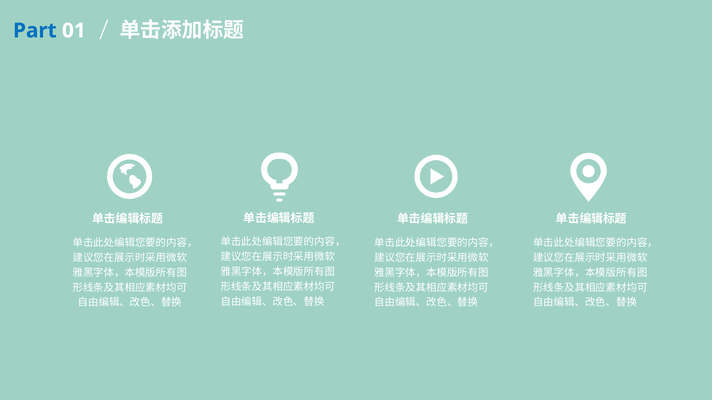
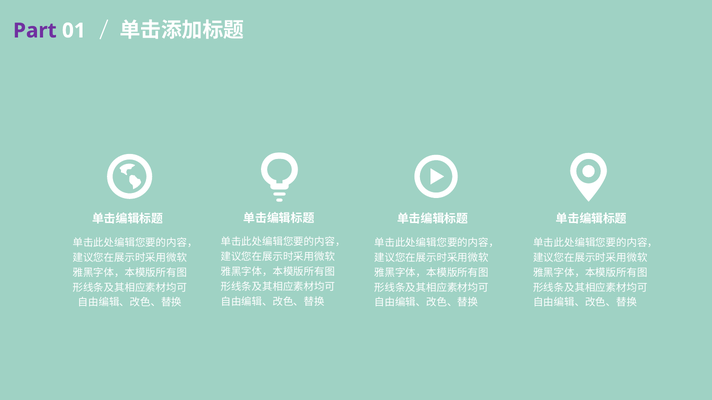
Part colour: blue -> purple
